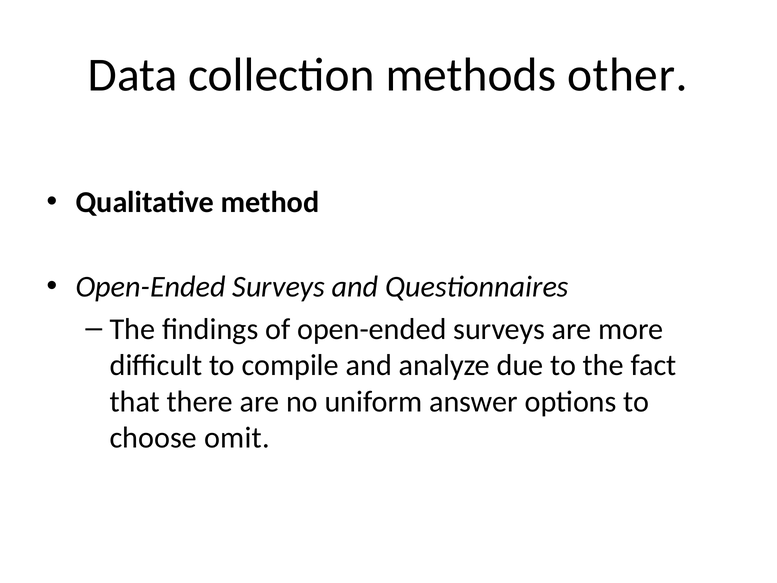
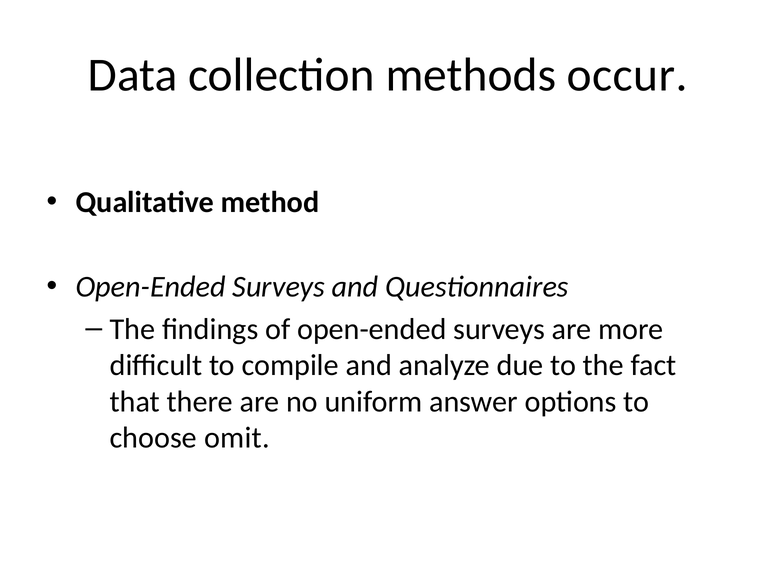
other: other -> occur
